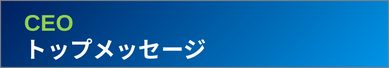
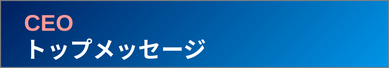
CEO colour: light green -> pink
